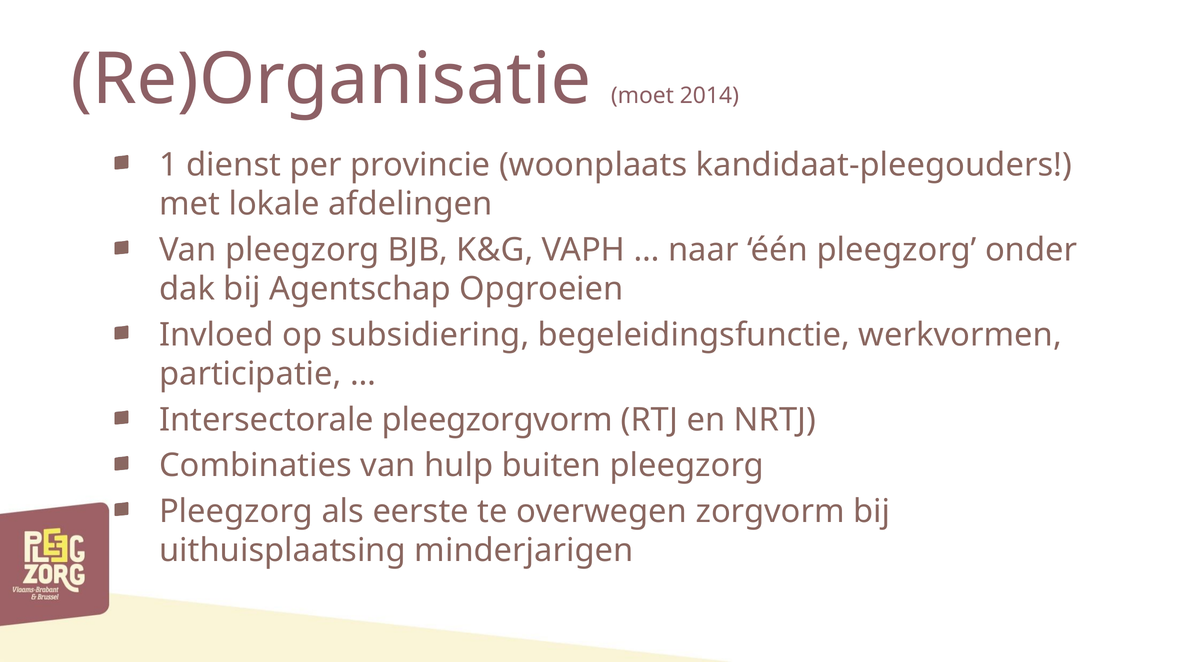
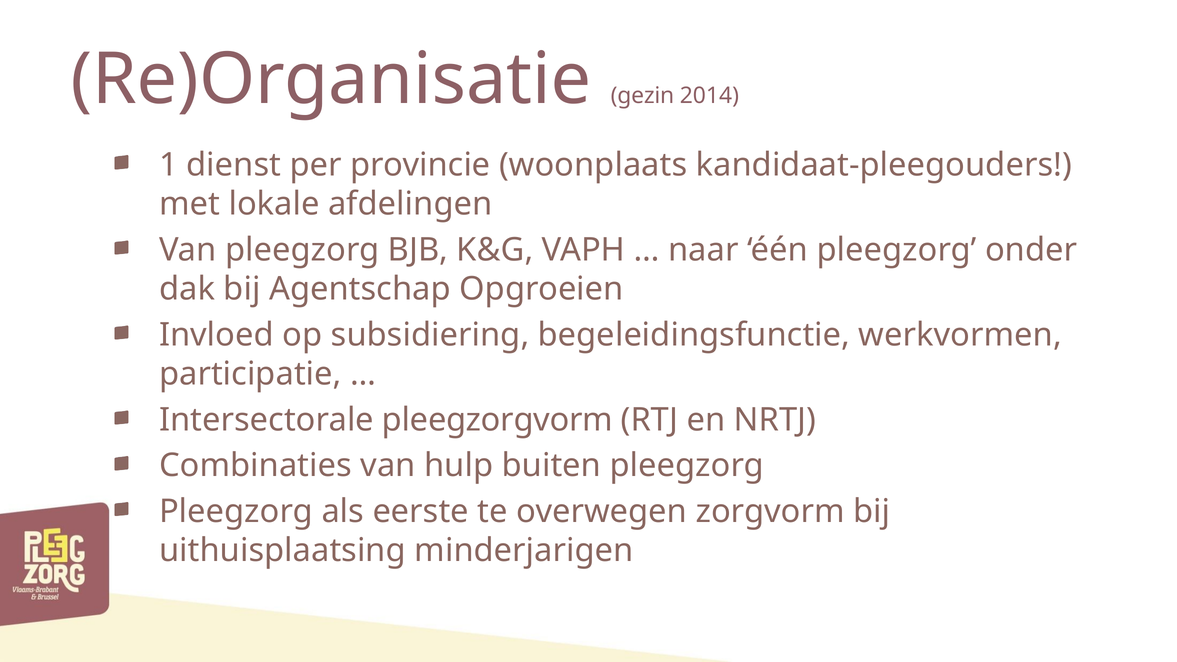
moet: moet -> gezin
